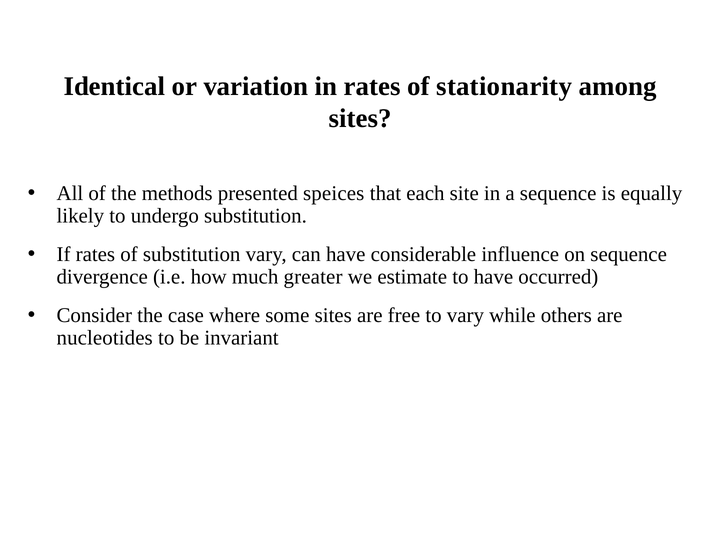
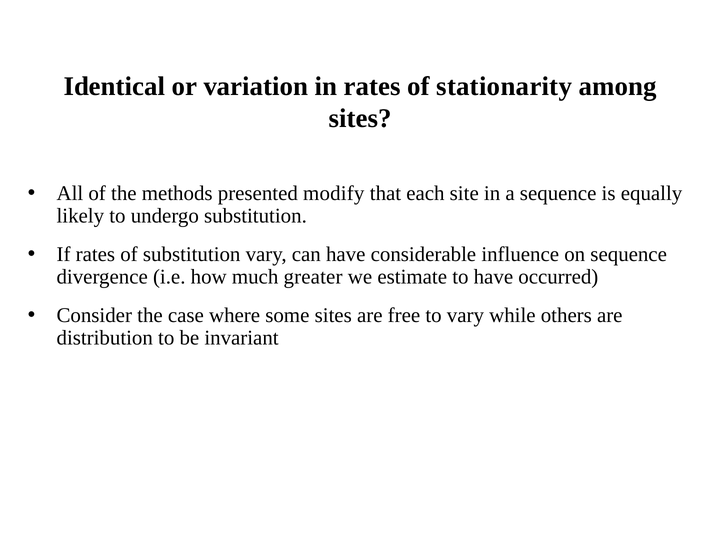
speices: speices -> modify
nucleotides: nucleotides -> distribution
